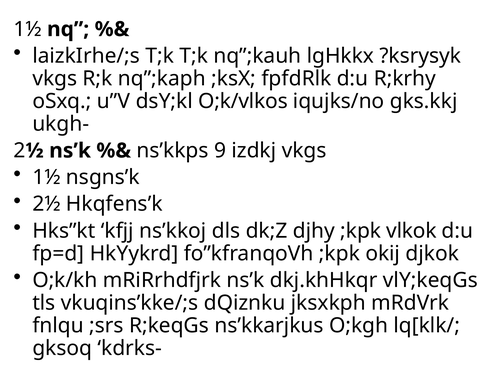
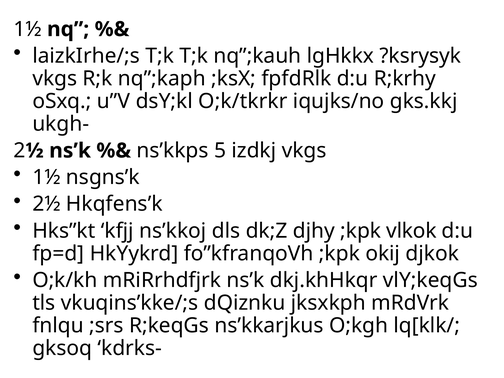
O;k/vlkos: O;k/vlkos -> O;k/tkrkr
9: 9 -> 5
